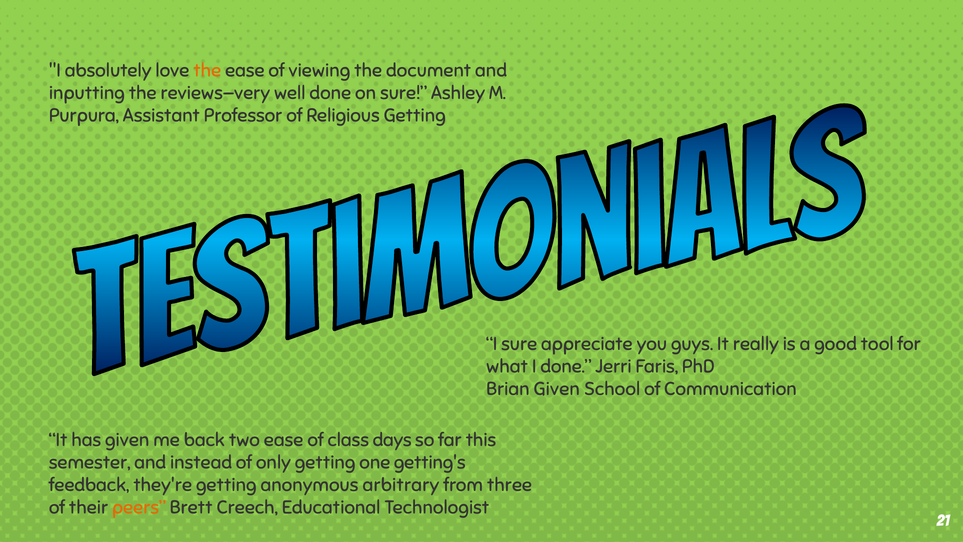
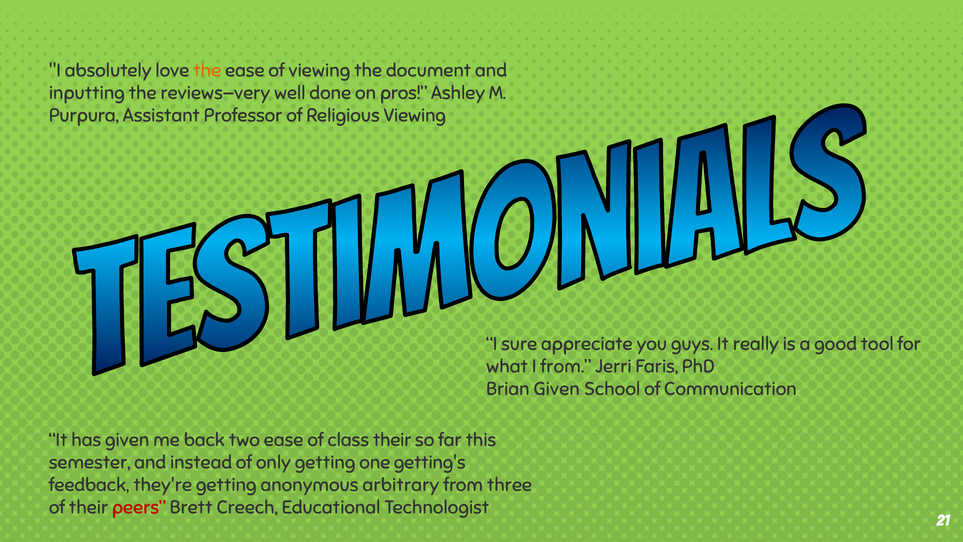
on sure: sure -> pros
Religious Getting: Getting -> Viewing
I done: done -> from
class days: days -> their
peers colour: orange -> red
